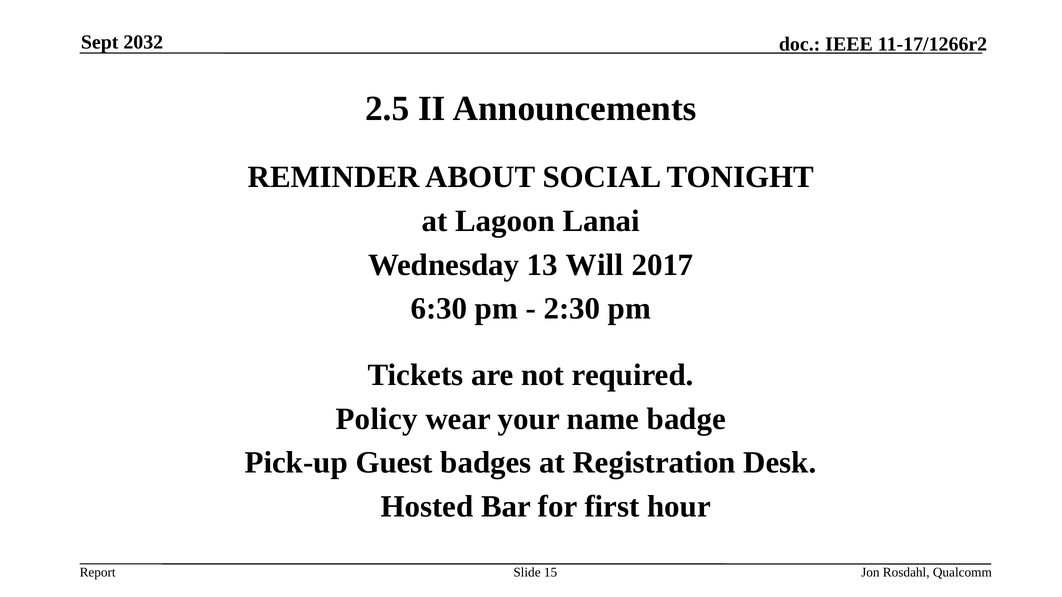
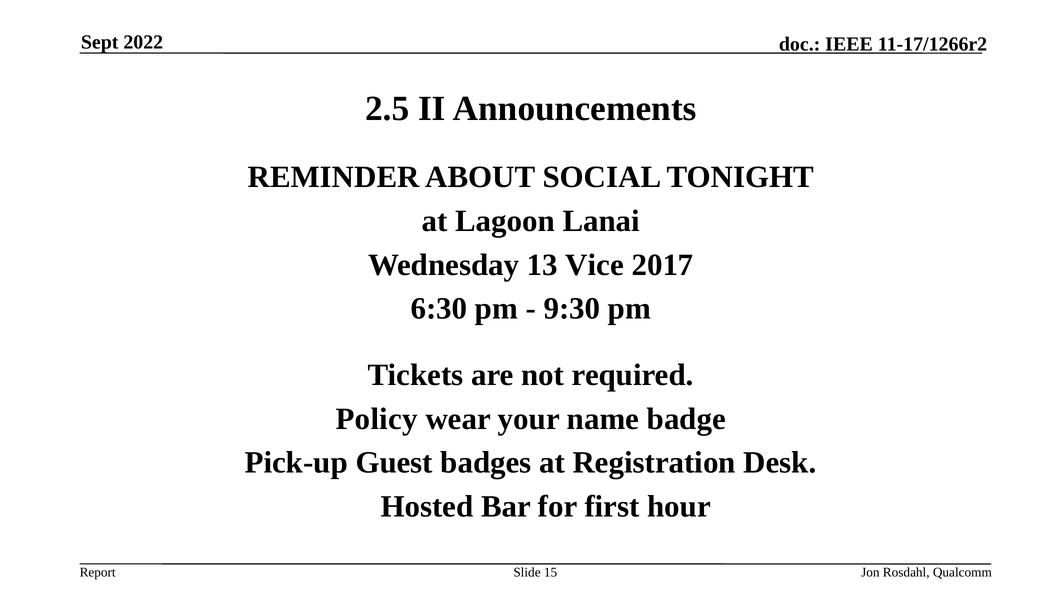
2032: 2032 -> 2022
Will: Will -> Vice
2:30: 2:30 -> 9:30
